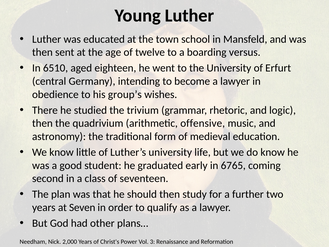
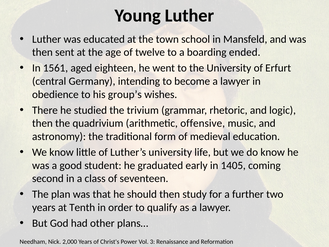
versus: versus -> ended
6510: 6510 -> 1561
6765: 6765 -> 1405
Seven: Seven -> Tenth
